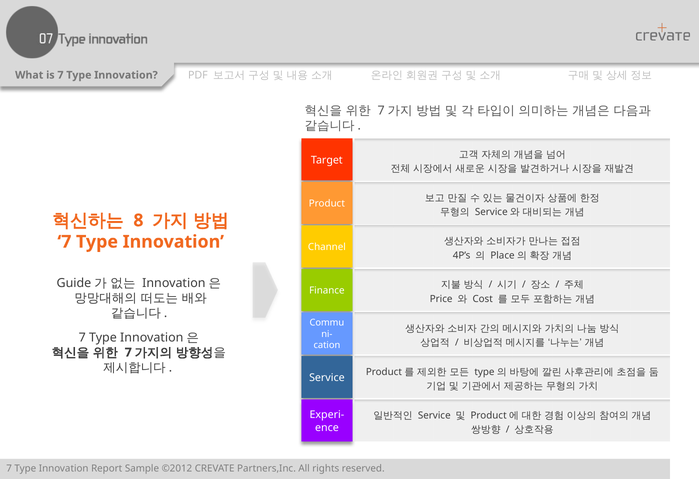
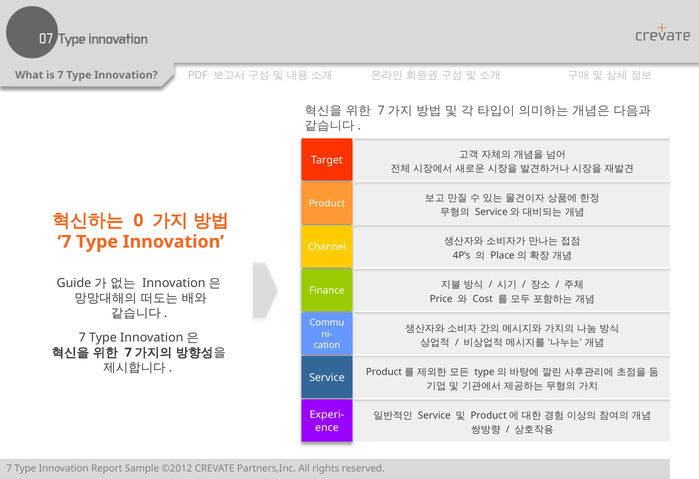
8: 8 -> 0
